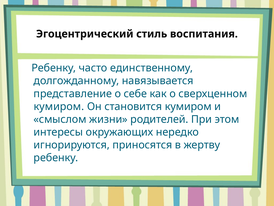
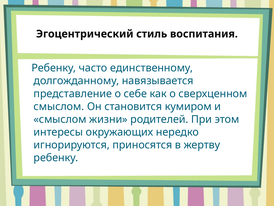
кумиром at (59, 106): кумиром -> смыслом
